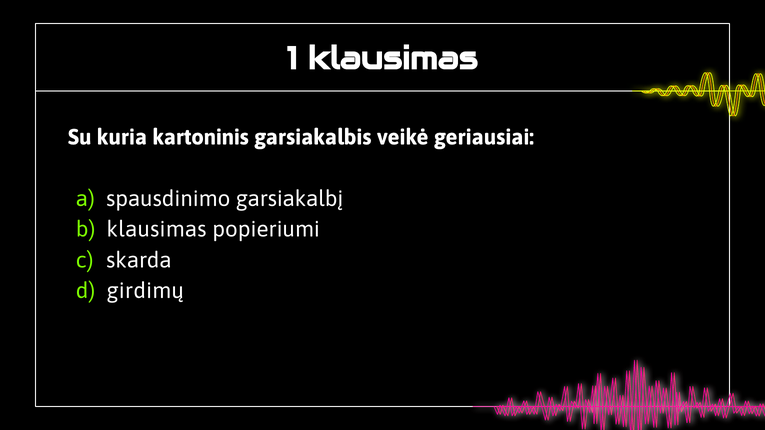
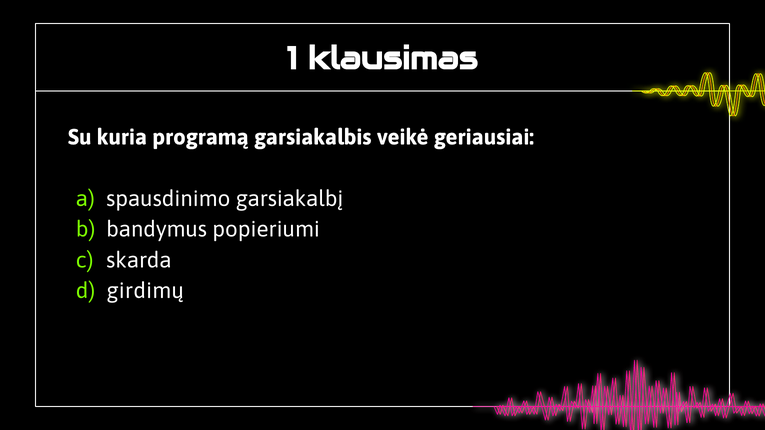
kartoninis: kartoninis -> programą
klausimas at (156, 230): klausimas -> bandymus
